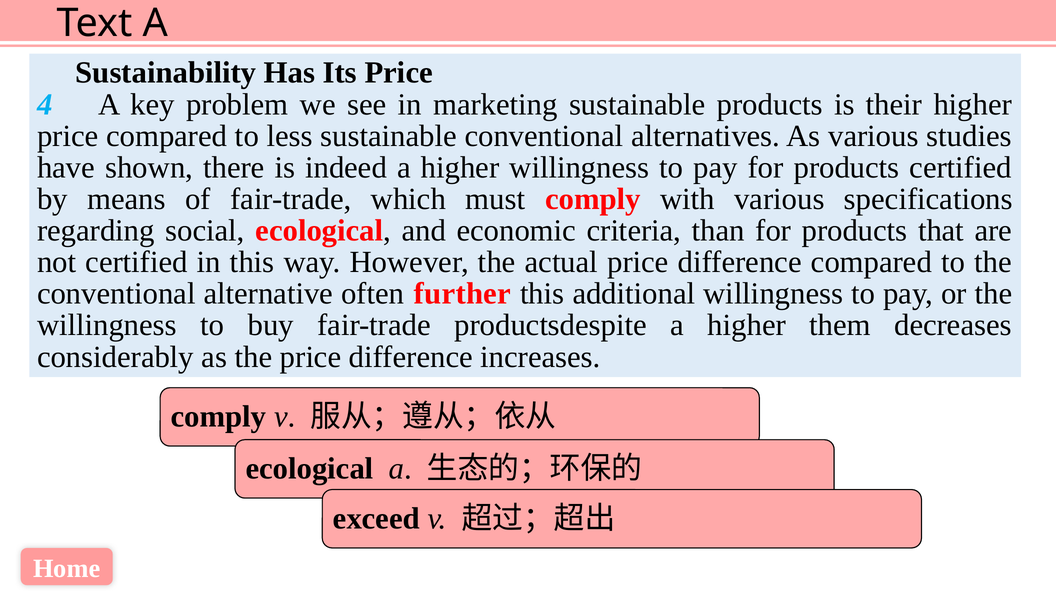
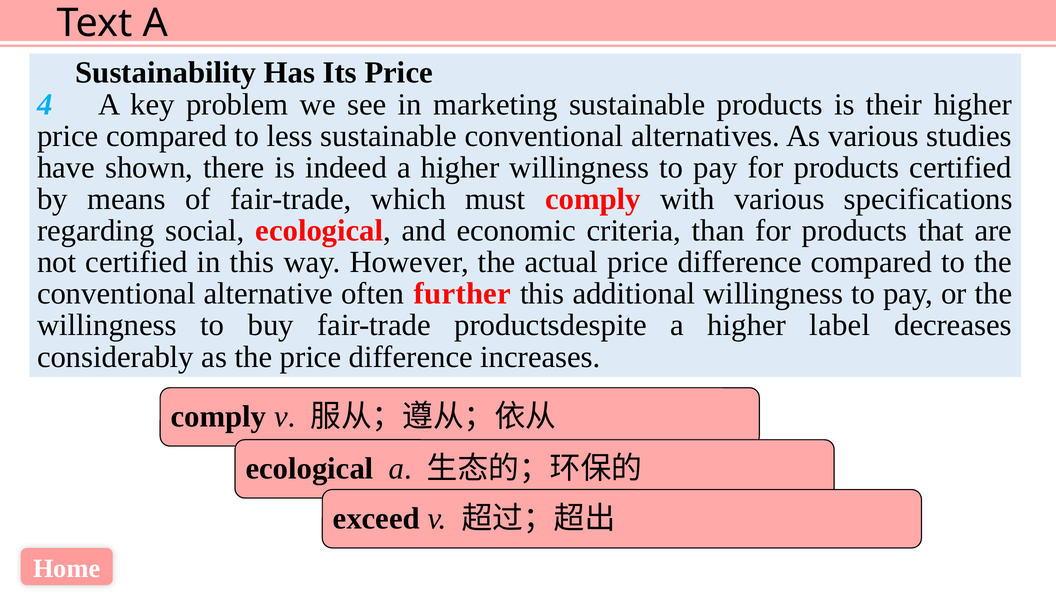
them: them -> label
